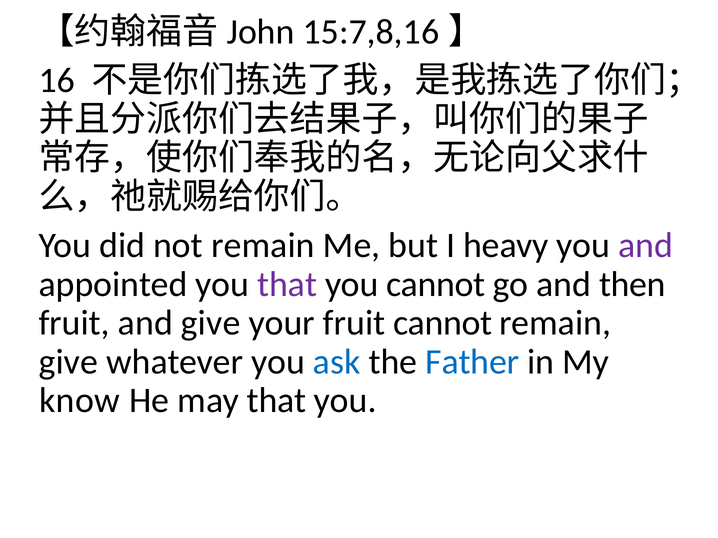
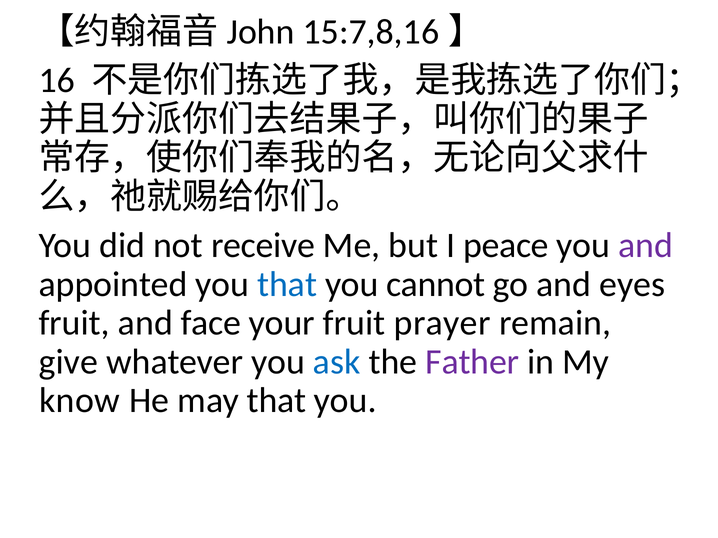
not remain: remain -> receive
heavy: heavy -> peace
that at (287, 284) colour: purple -> blue
then: then -> eyes
and give: give -> face
fruit cannot: cannot -> prayer
Father colour: blue -> purple
